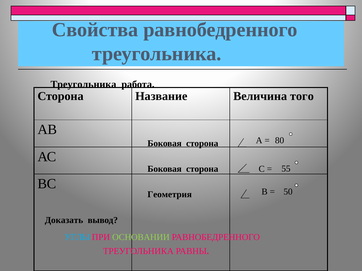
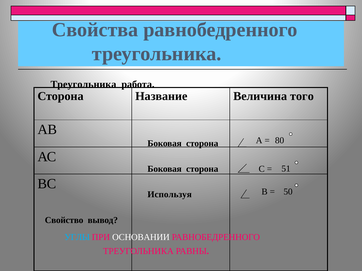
55: 55 -> 51
Геометрия: Геометрия -> Используя
Доказать: Доказать -> Свойство
ОСНОВАНИИ colour: light green -> white
